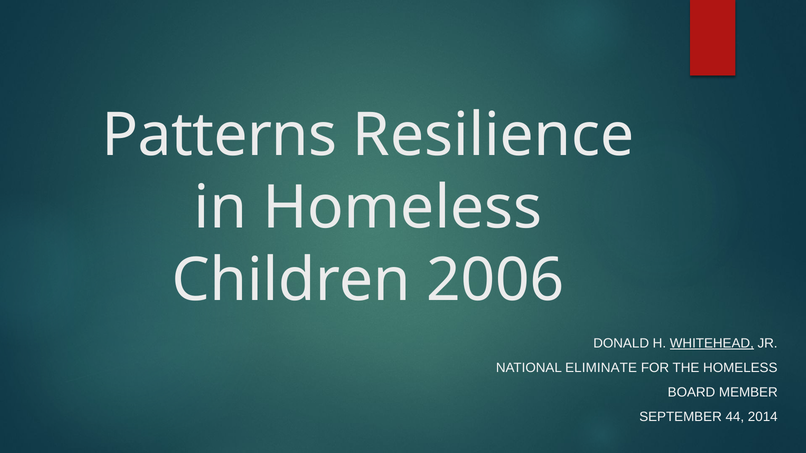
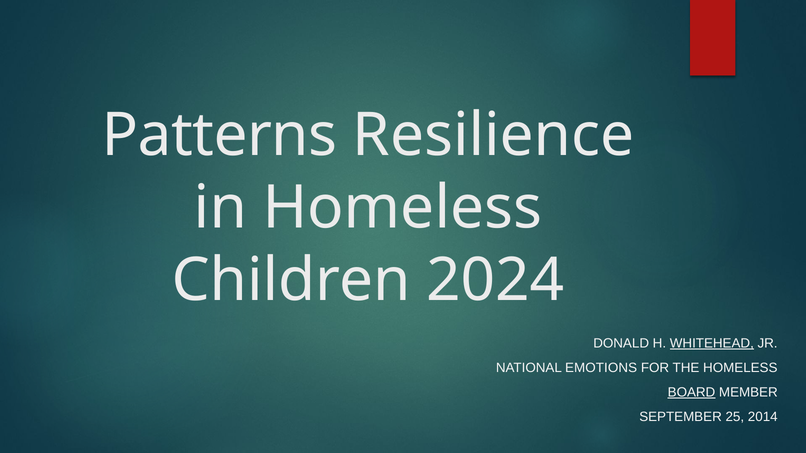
2006: 2006 -> 2024
ELIMINATE: ELIMINATE -> EMOTIONS
BOARD underline: none -> present
44: 44 -> 25
